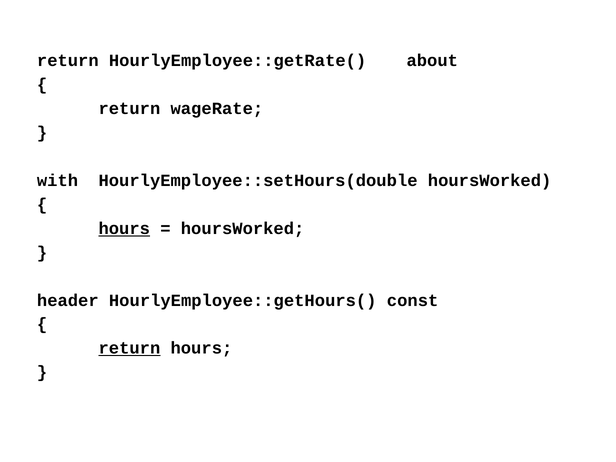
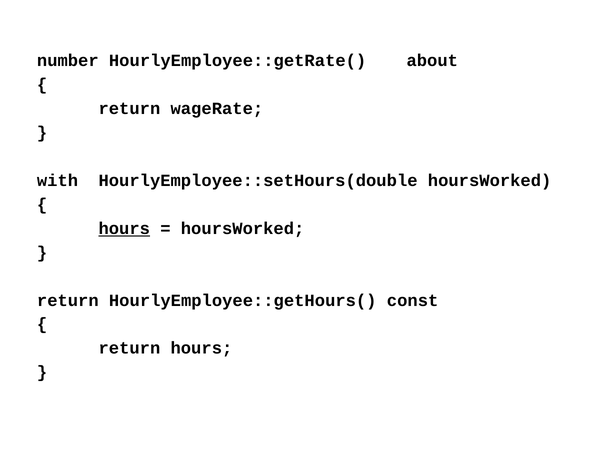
return at (68, 61): return -> number
header at (68, 300): header -> return
return at (129, 348) underline: present -> none
